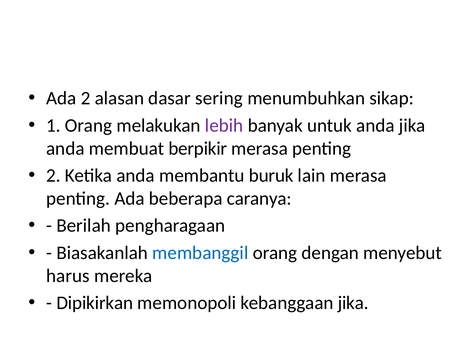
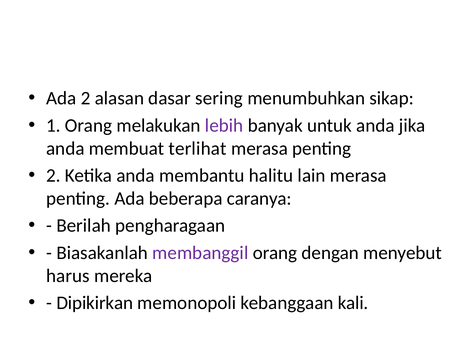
berpikir: berpikir -> terlihat
buruk: buruk -> halitu
membanggil colour: blue -> purple
kebanggaan jika: jika -> kali
